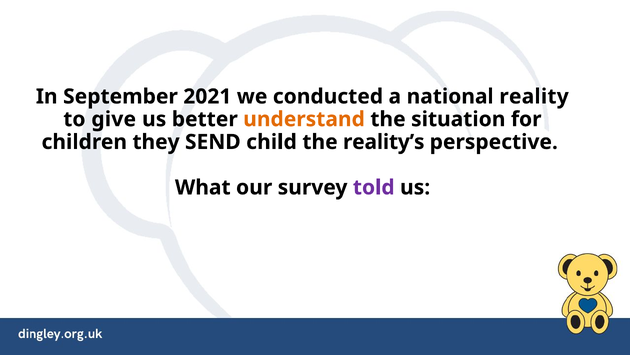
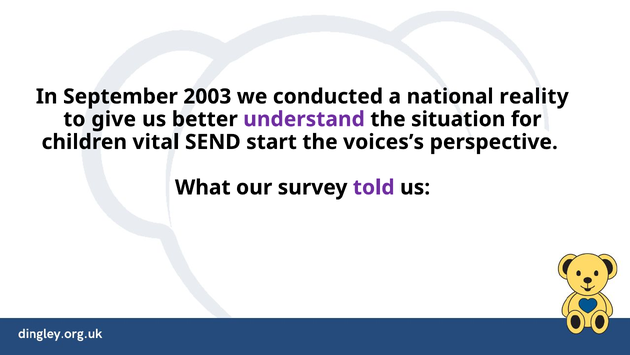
2021: 2021 -> 2003
understand colour: orange -> purple
they: they -> vital
child: child -> start
reality’s: reality’s -> voices’s
